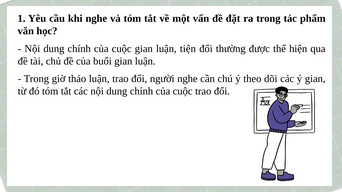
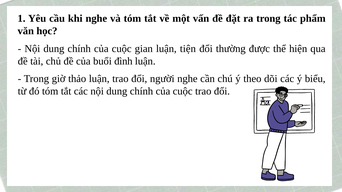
buổi gian: gian -> đình
ý gian: gian -> biểu
